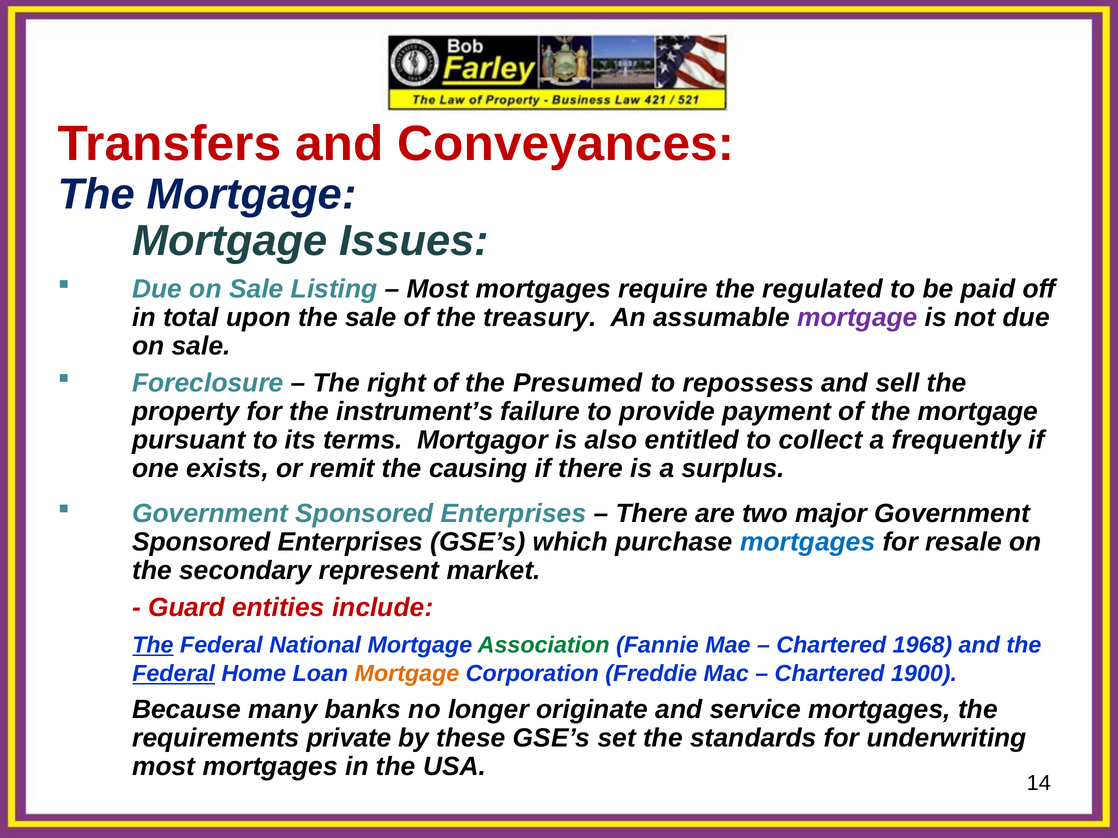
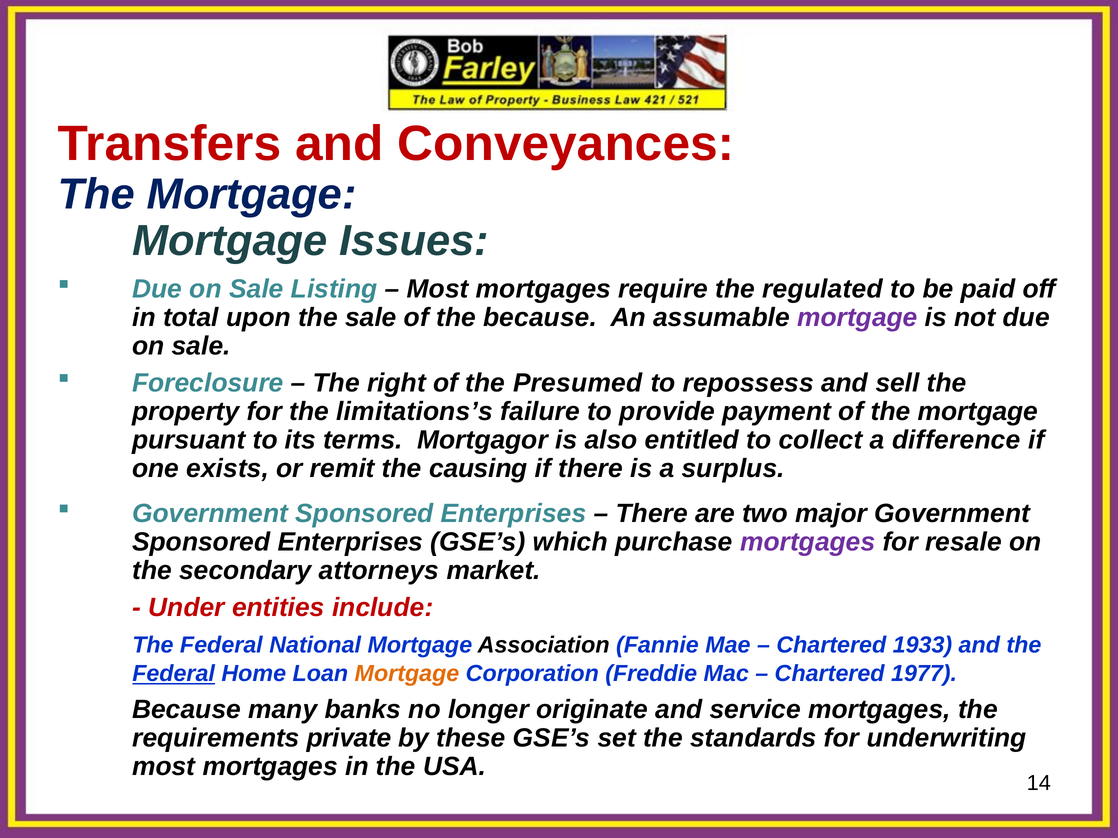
the treasury: treasury -> because
instrument’s: instrument’s -> limitations’s
frequently: frequently -> difference
mortgages at (808, 542) colour: blue -> purple
represent: represent -> attorneys
Guard: Guard -> Under
The at (153, 646) underline: present -> none
Association colour: green -> black
1968: 1968 -> 1933
1900: 1900 -> 1977
